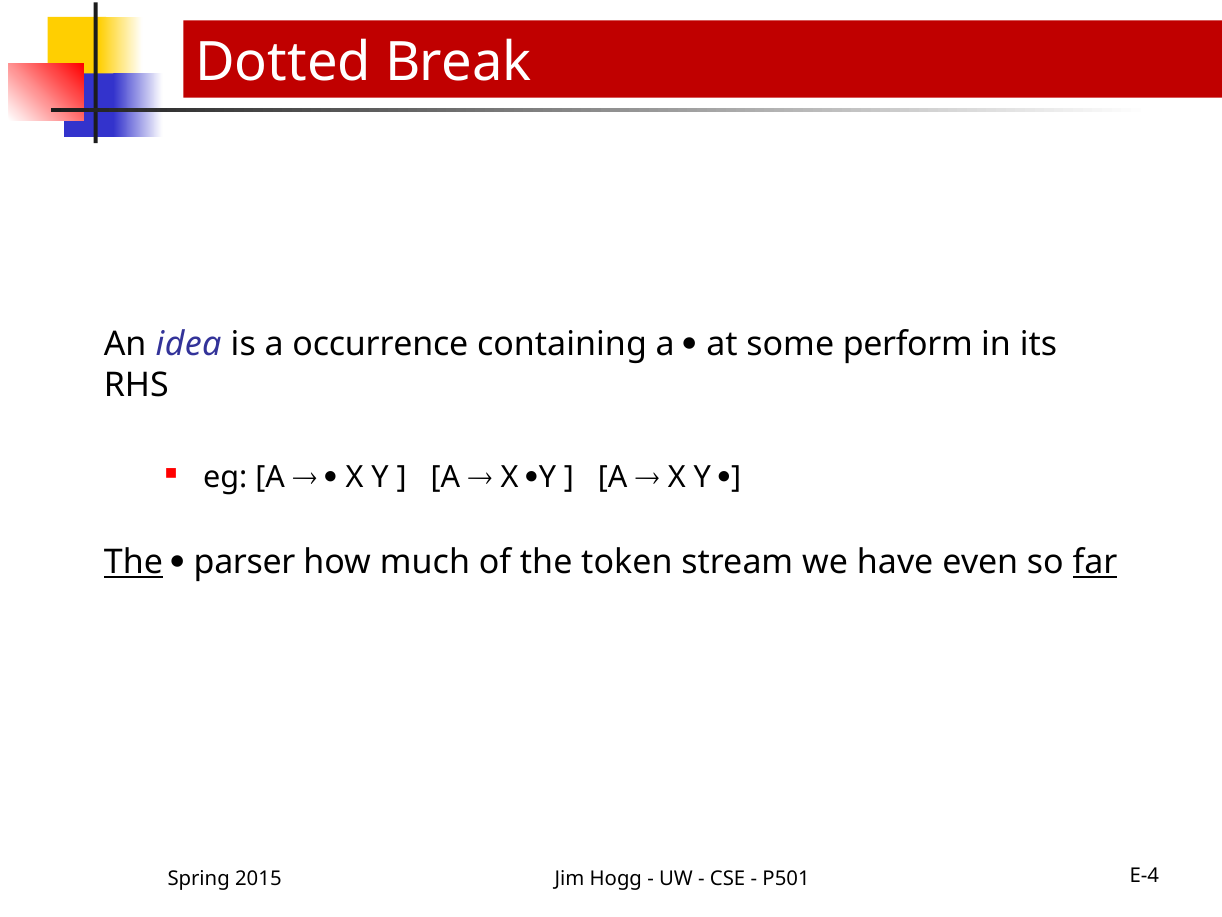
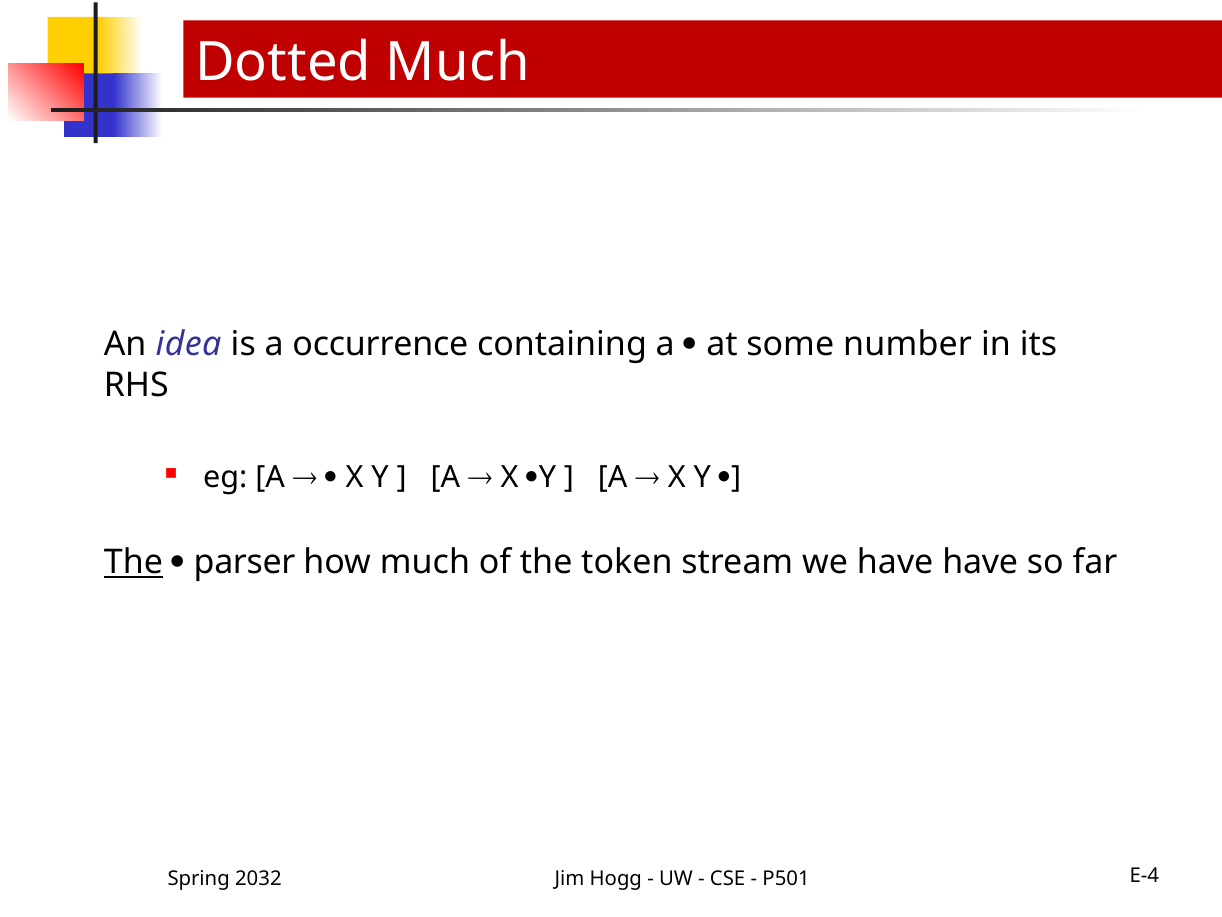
Dotted Break: Break -> Much
perform: perform -> number
have even: even -> have
far underline: present -> none
2015: 2015 -> 2032
